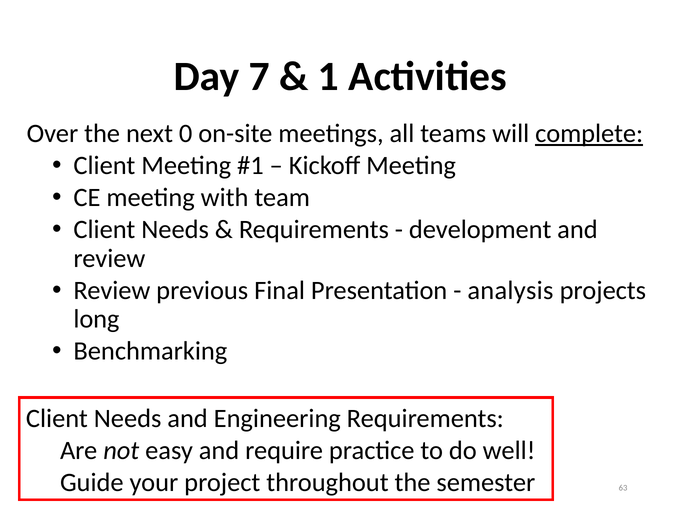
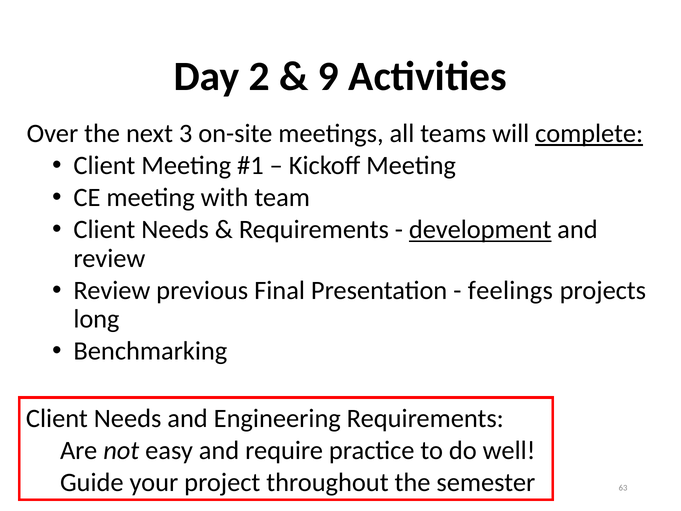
7: 7 -> 2
1: 1 -> 9
0: 0 -> 3
development underline: none -> present
analysis: analysis -> feelings
